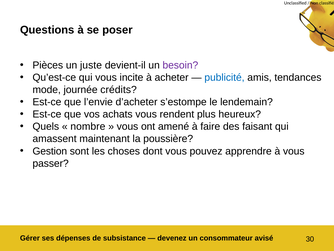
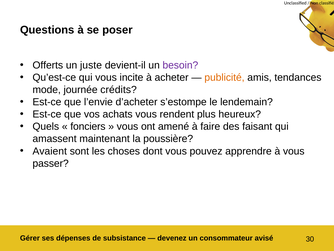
Pièces: Pièces -> Offerts
publicité colour: blue -> orange
nombre: nombre -> fonciers
Gestion: Gestion -> Avaient
